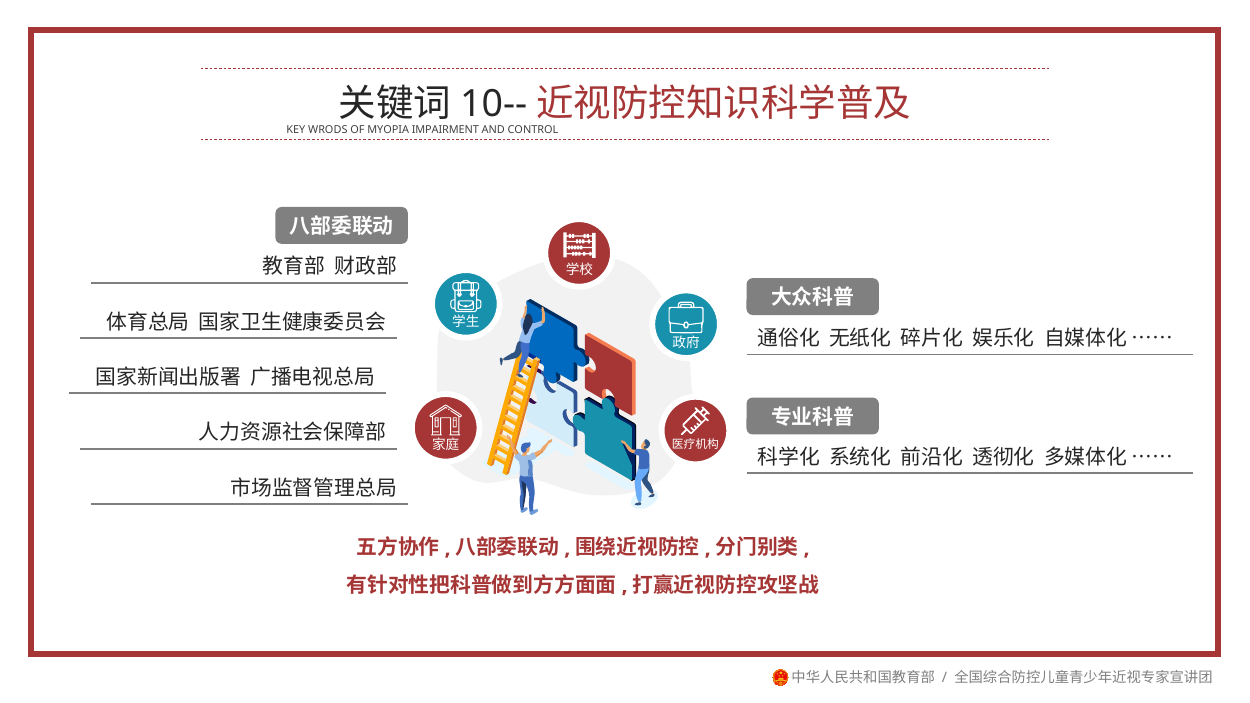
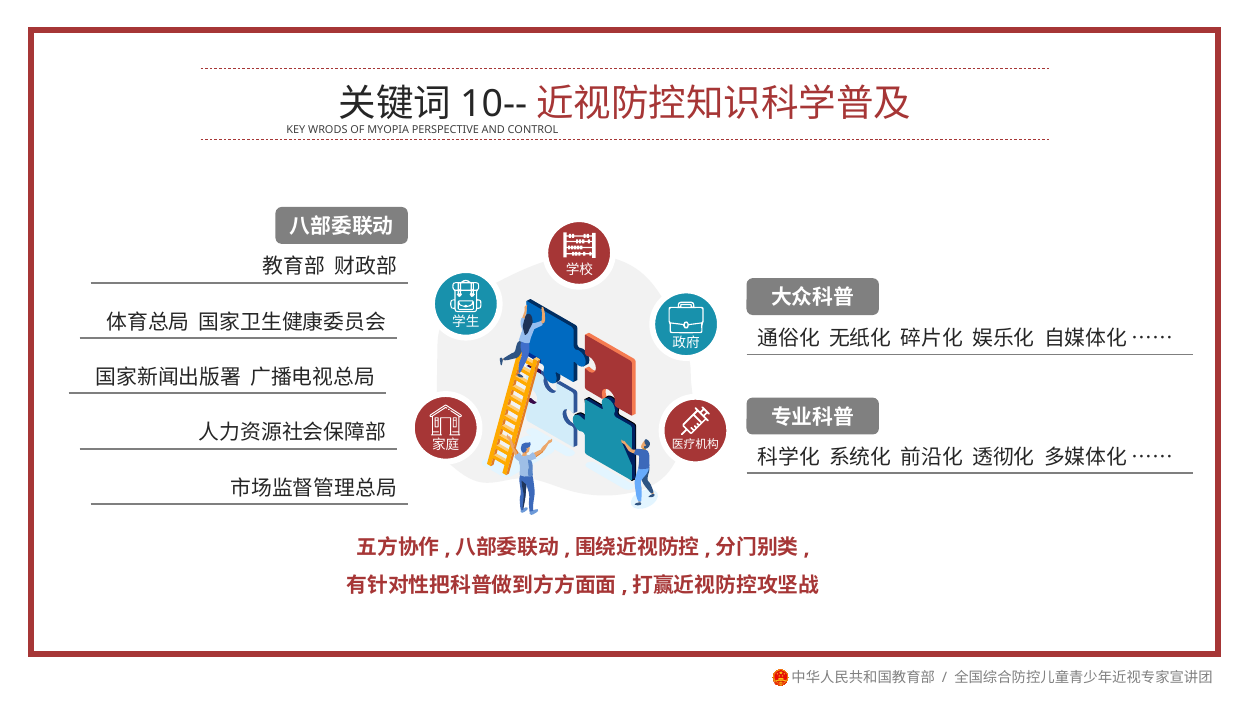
IMPAIRMENT: IMPAIRMENT -> PERSPECTIVE
